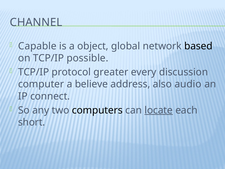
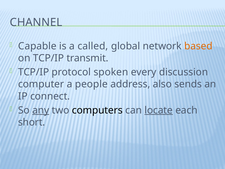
object: object -> called
based colour: black -> orange
possible: possible -> transmit
greater: greater -> spoken
believe: believe -> people
audio: audio -> sends
any underline: none -> present
